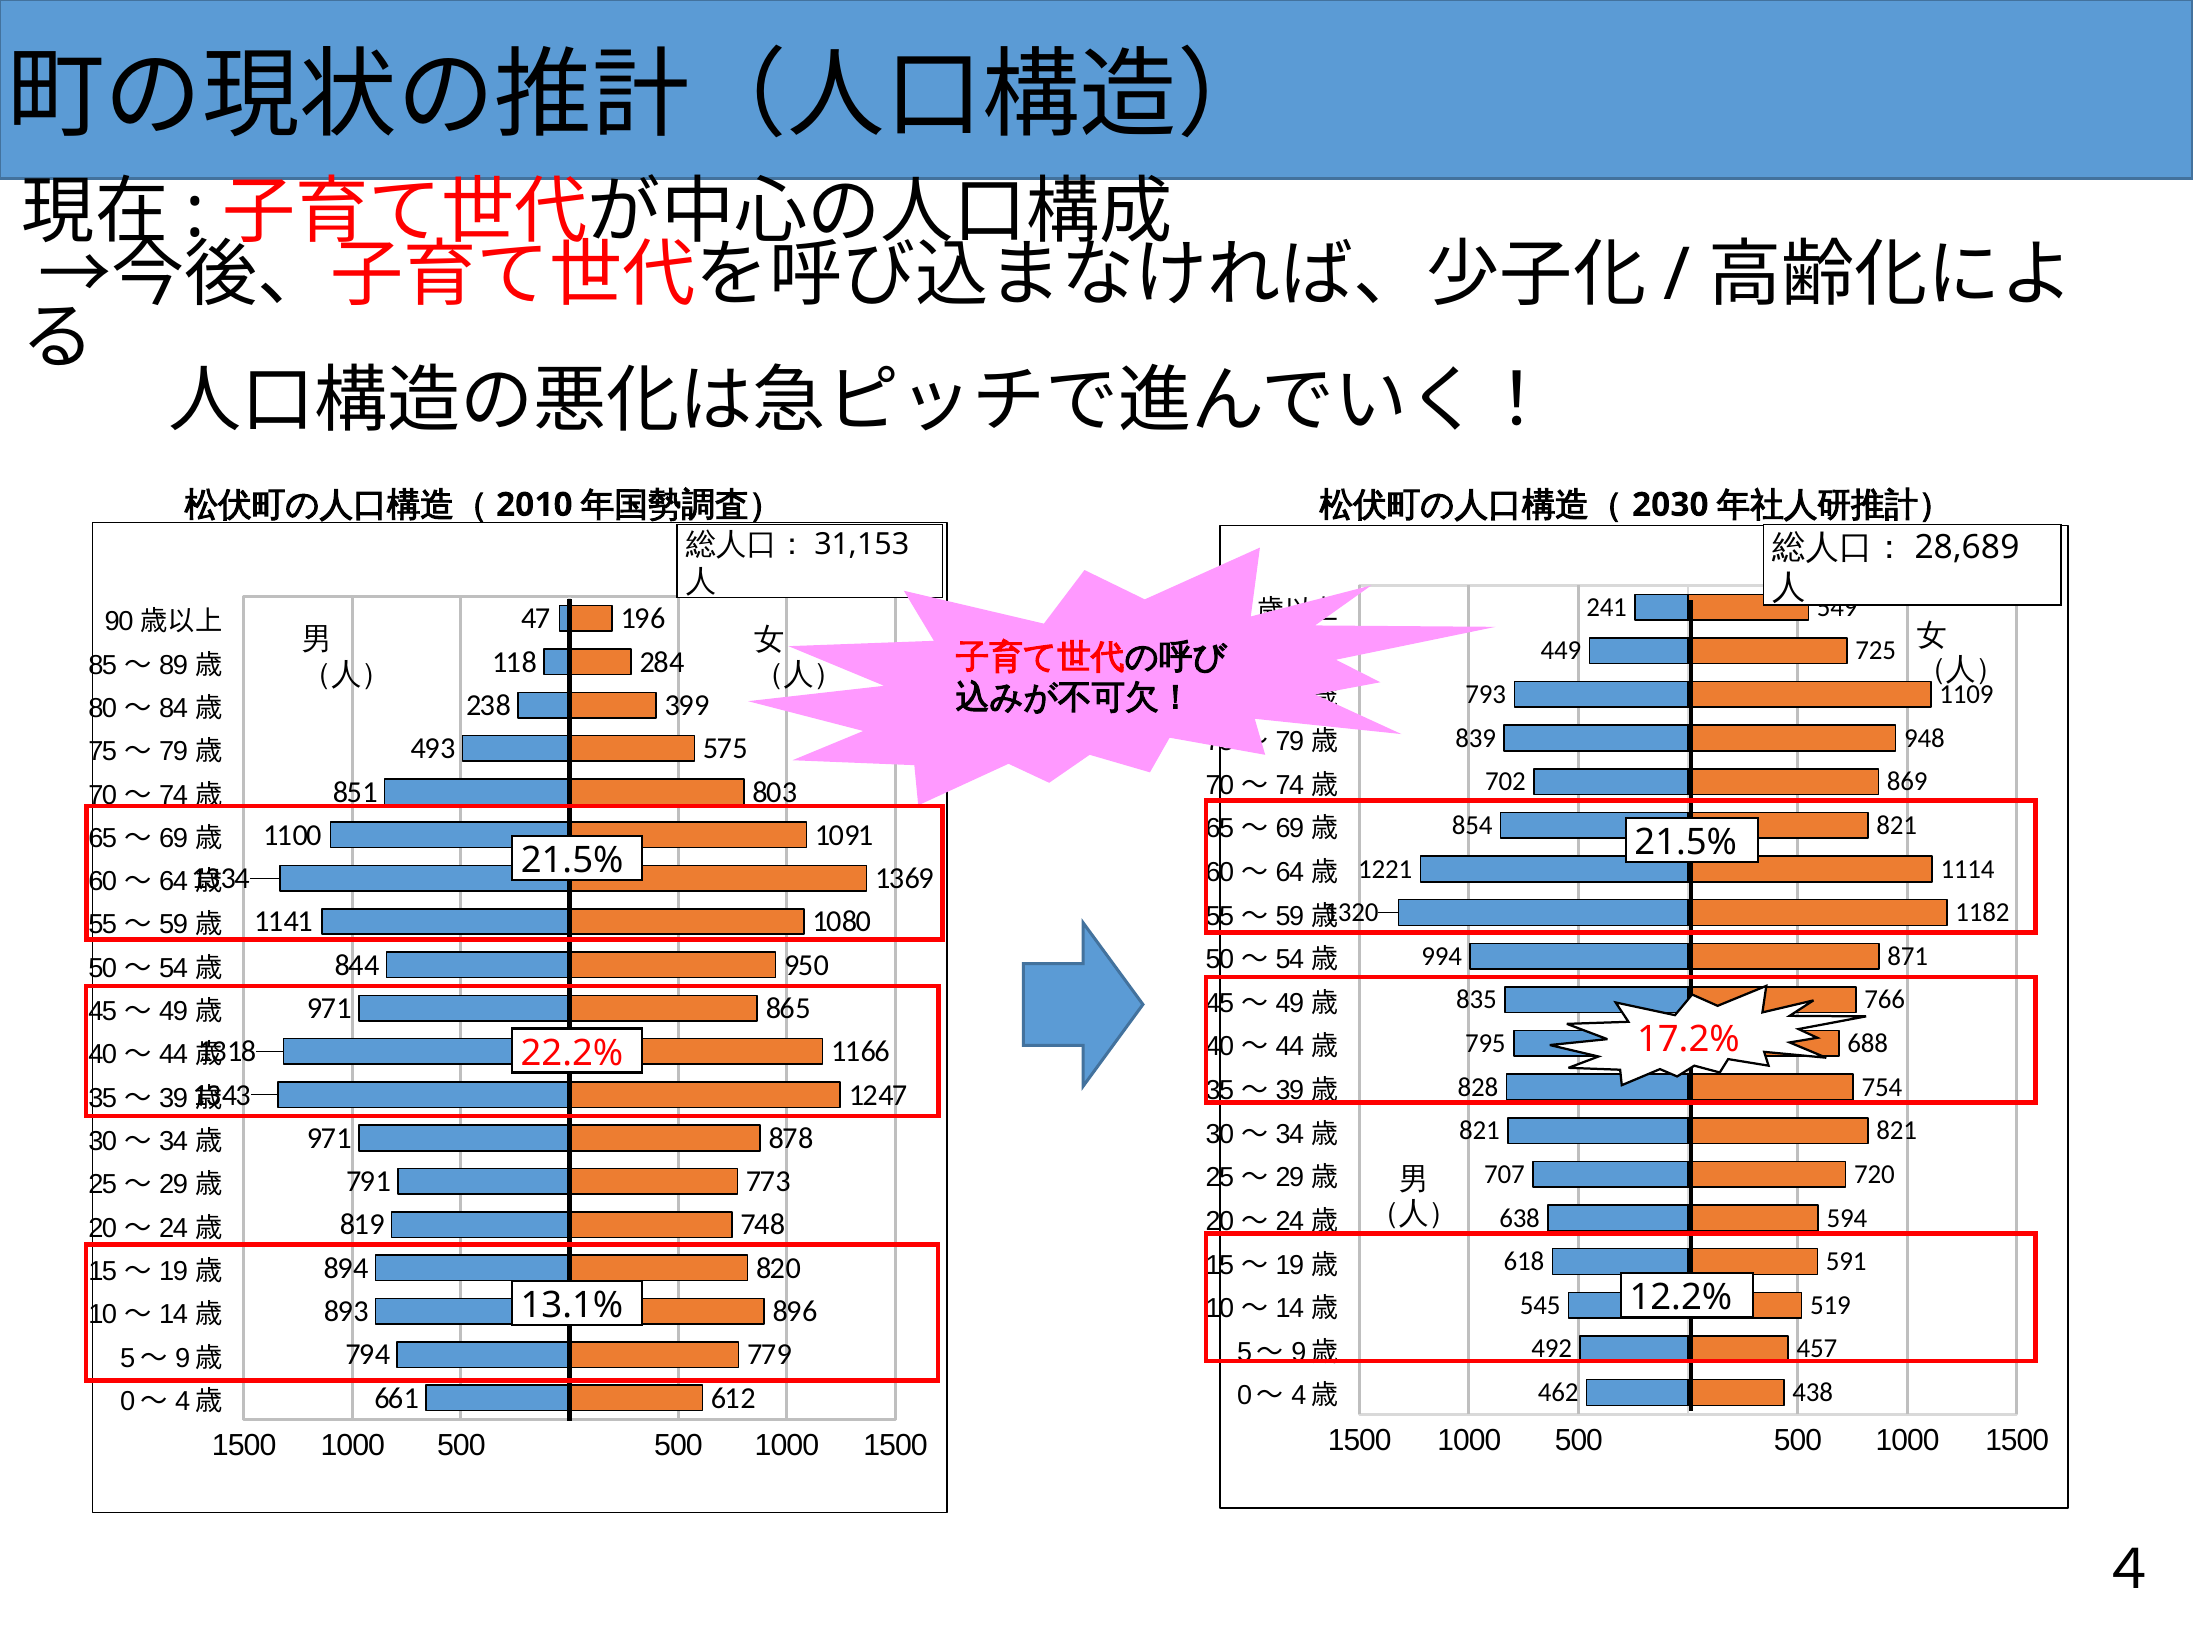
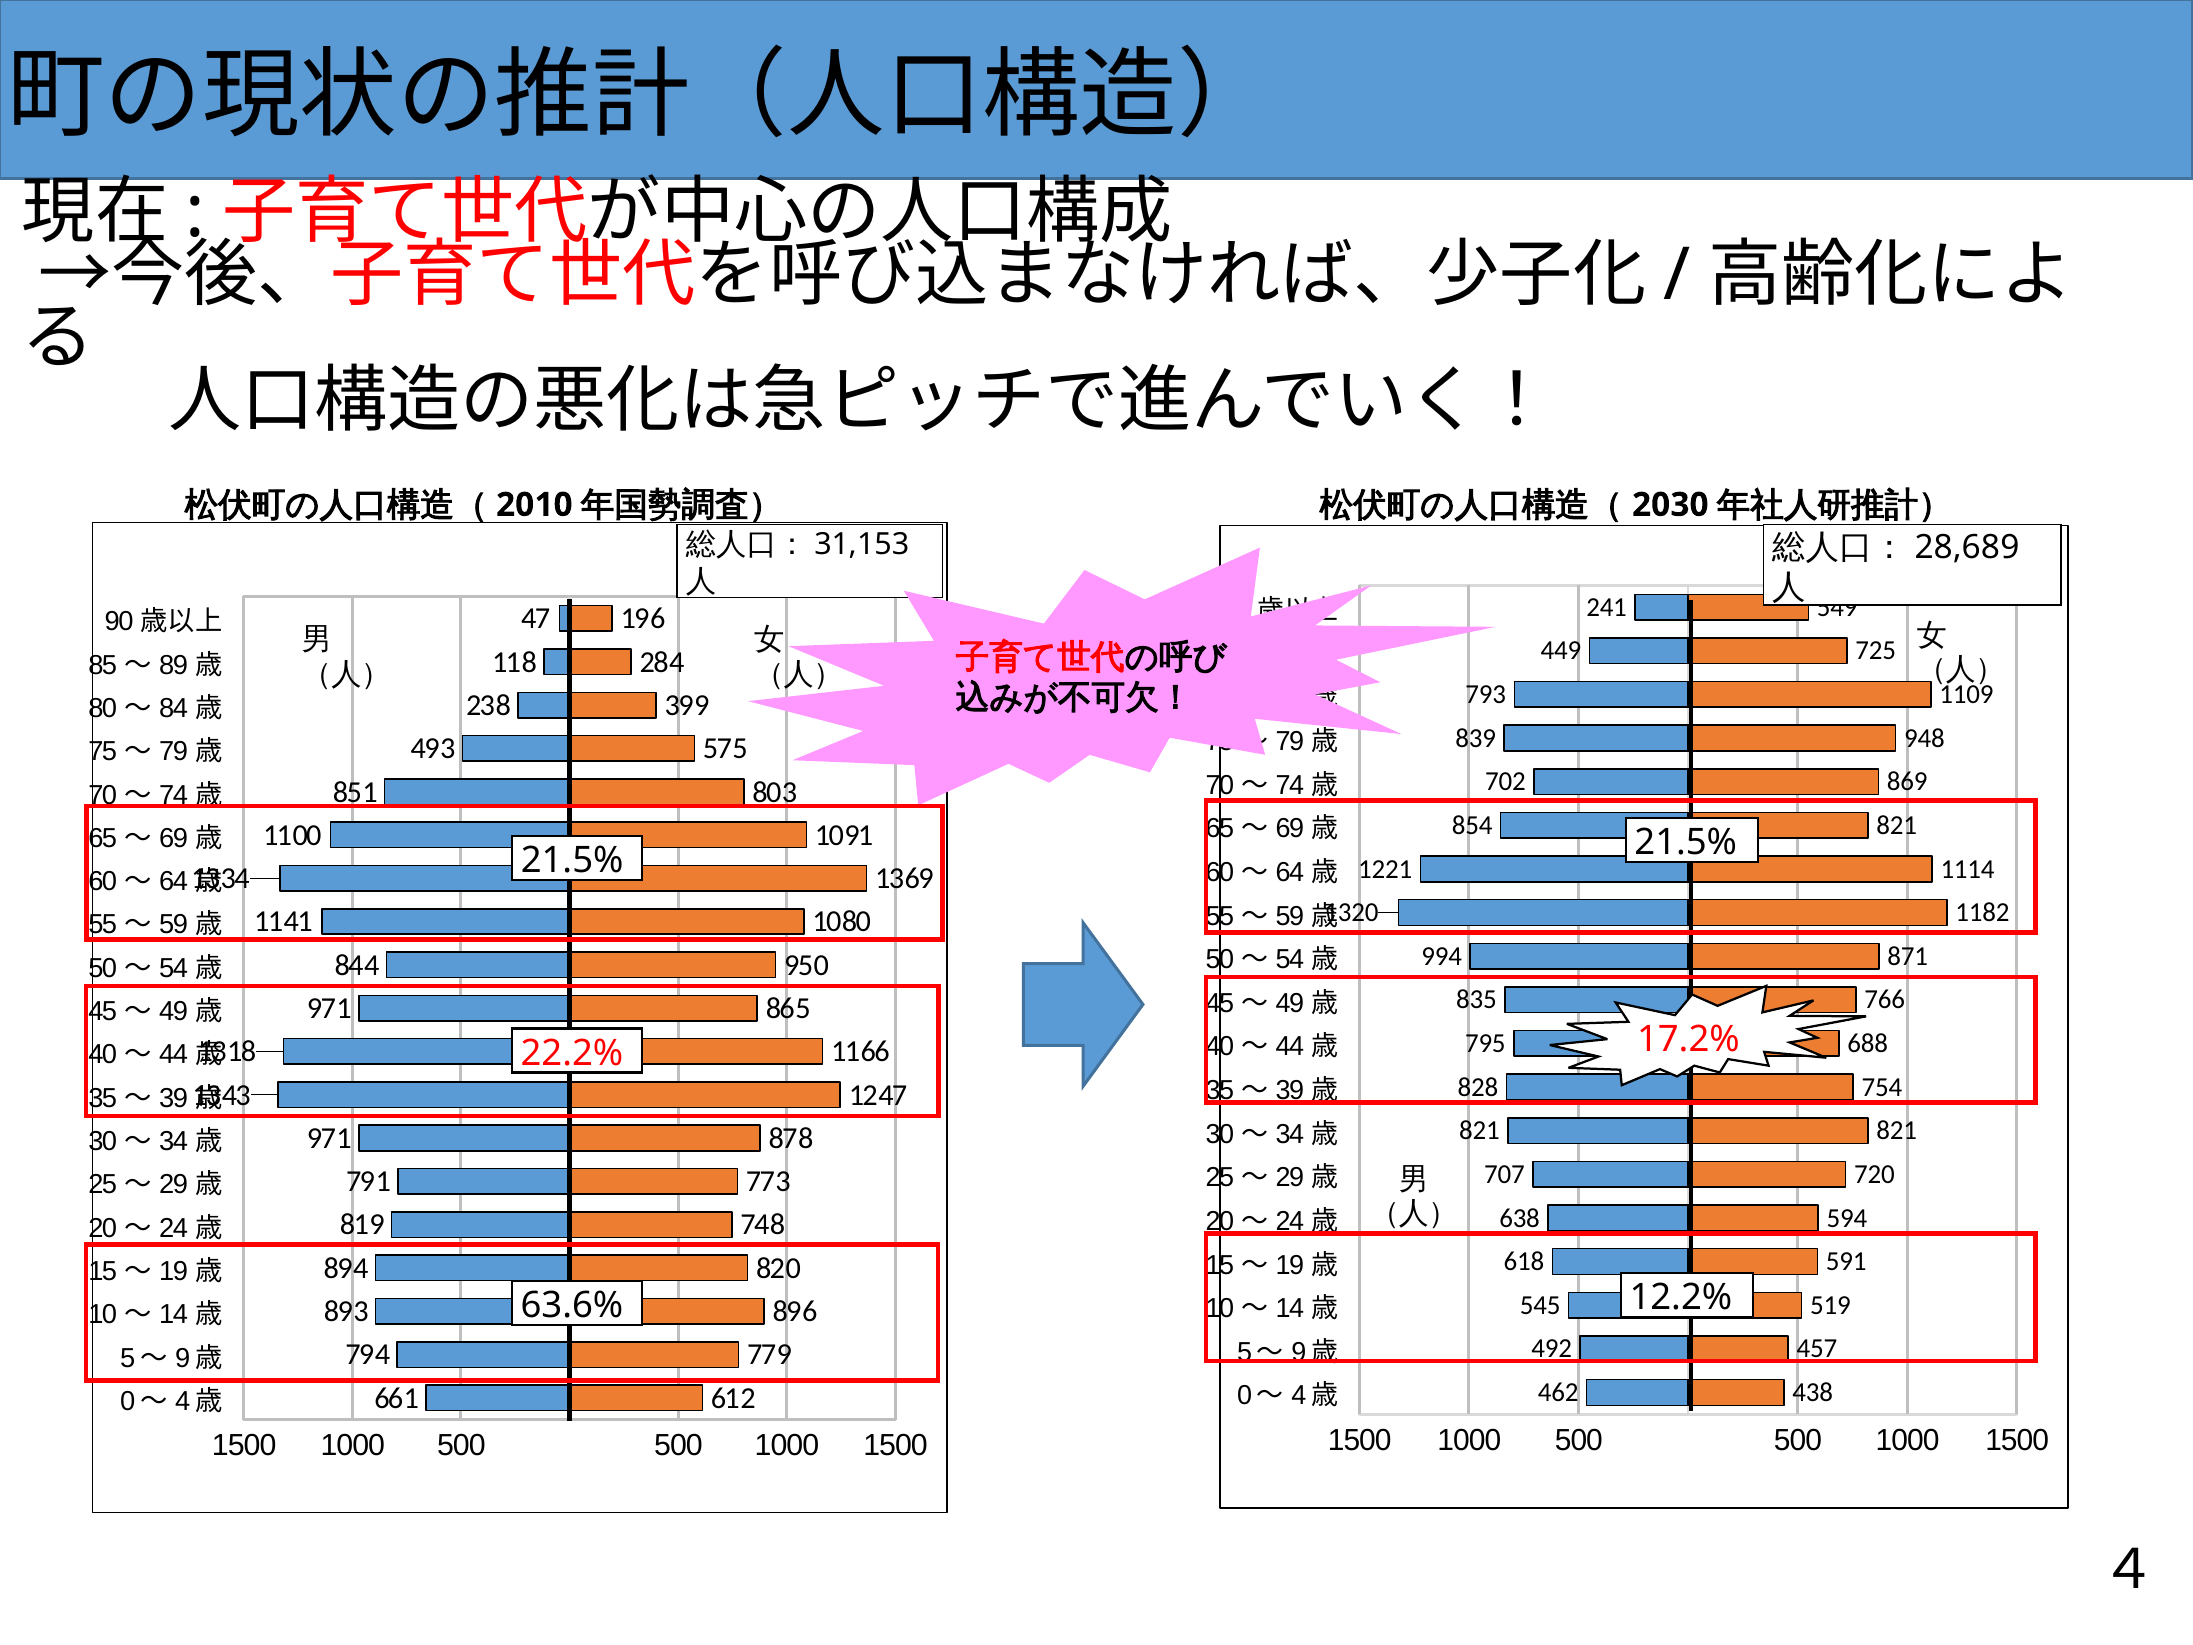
13.1%: 13.1% -> 63.6%
